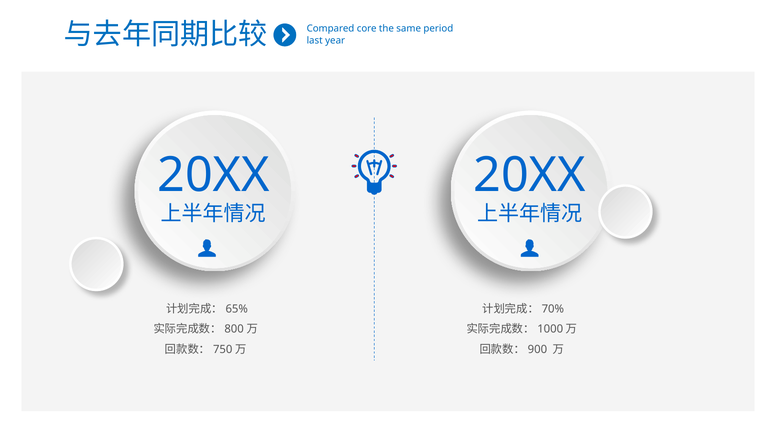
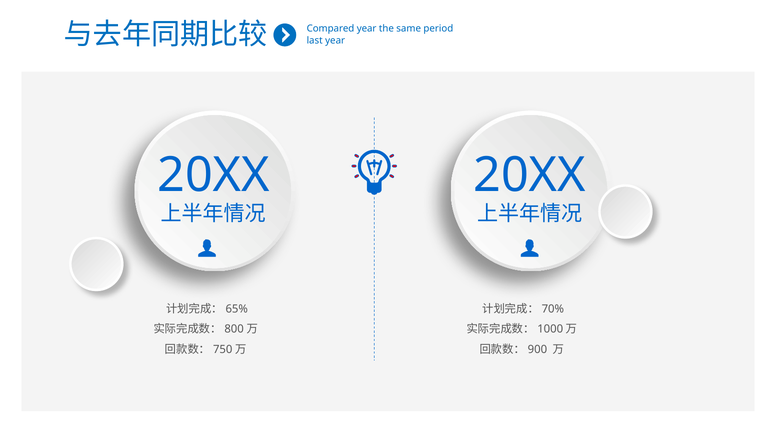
Compared core: core -> year
